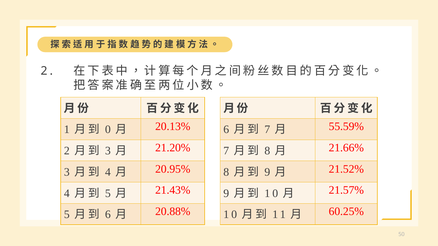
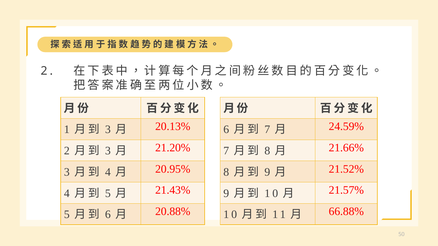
0 at (108, 130): 0 -> 3
55.59%: 55.59% -> 24.59%
60.25%: 60.25% -> 66.88%
